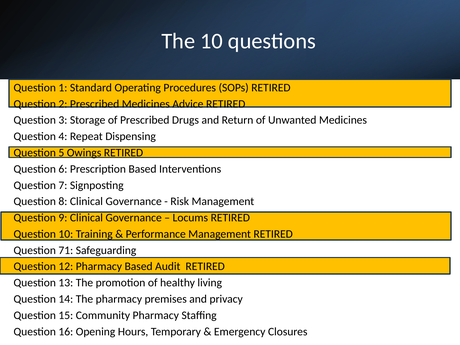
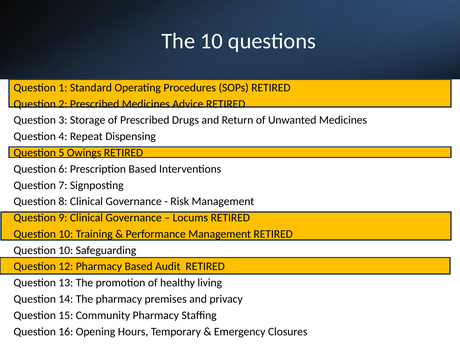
71 at (66, 250): 71 -> 10
